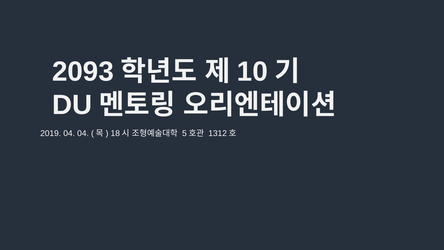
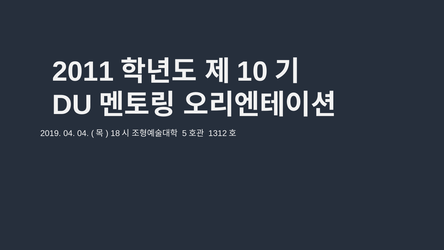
2093: 2093 -> 2011
